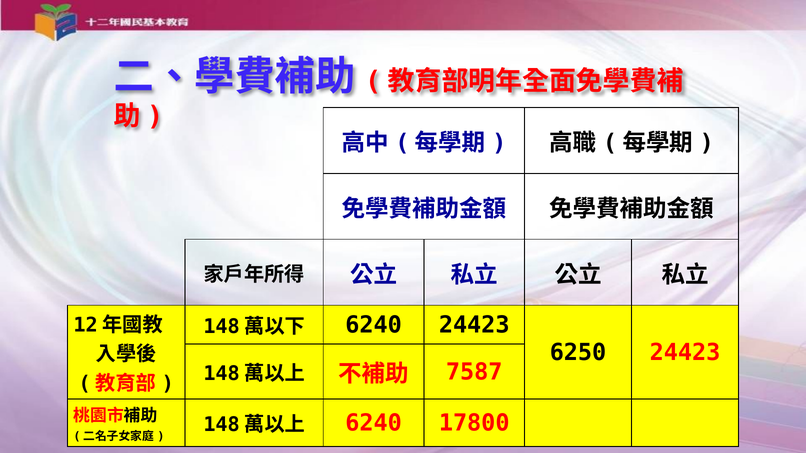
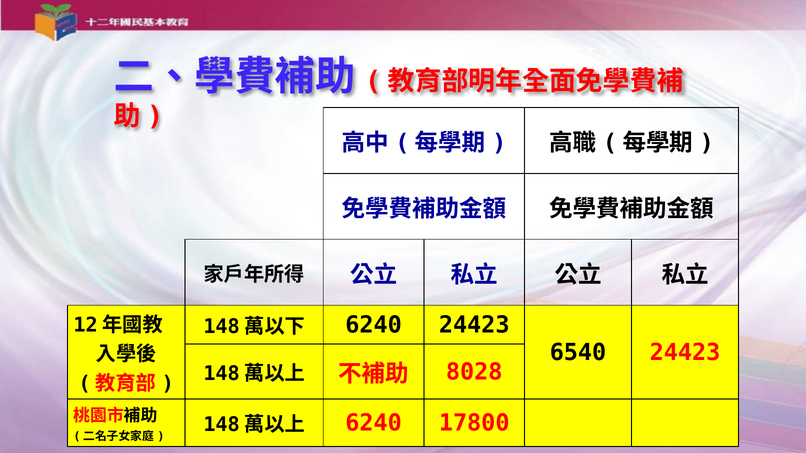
6250: 6250 -> 6540
7587: 7587 -> 8028
